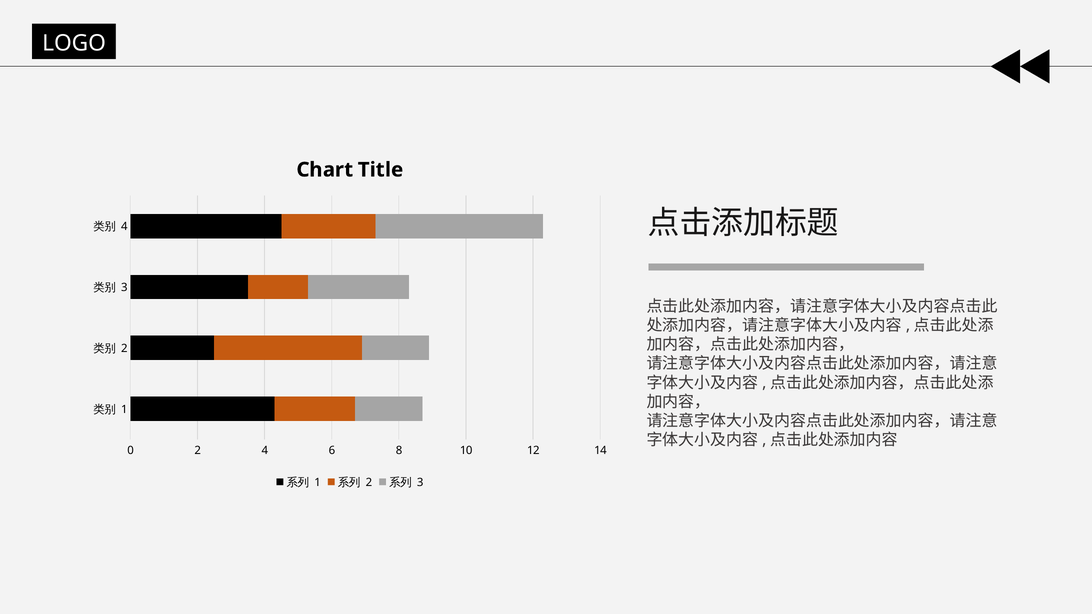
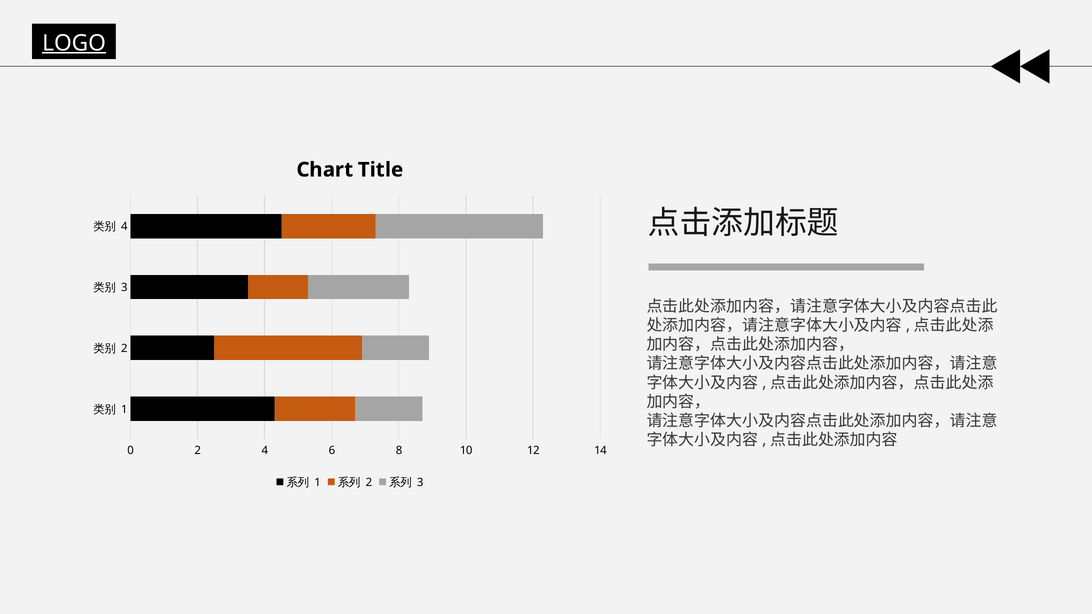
LOGO underline: none -> present
